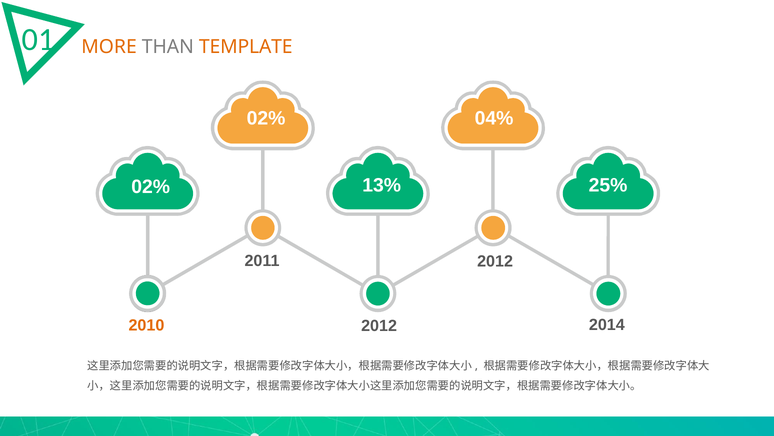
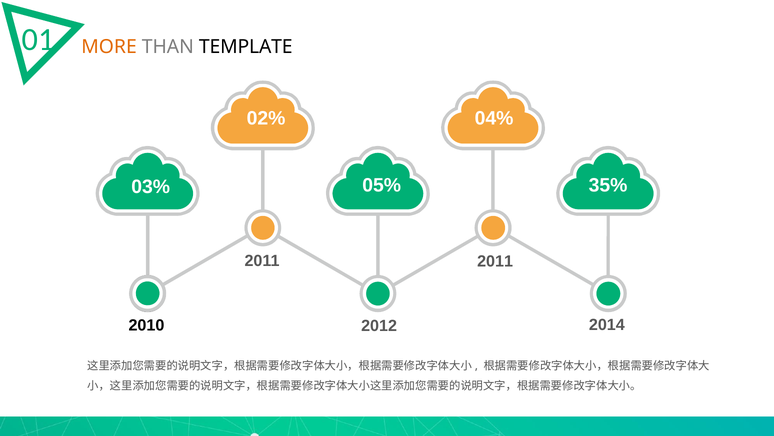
TEMPLATE colour: orange -> black
13%: 13% -> 05%
25%: 25% -> 35%
02% at (151, 187): 02% -> 03%
2012 at (495, 261): 2012 -> 2011
2010 colour: orange -> black
